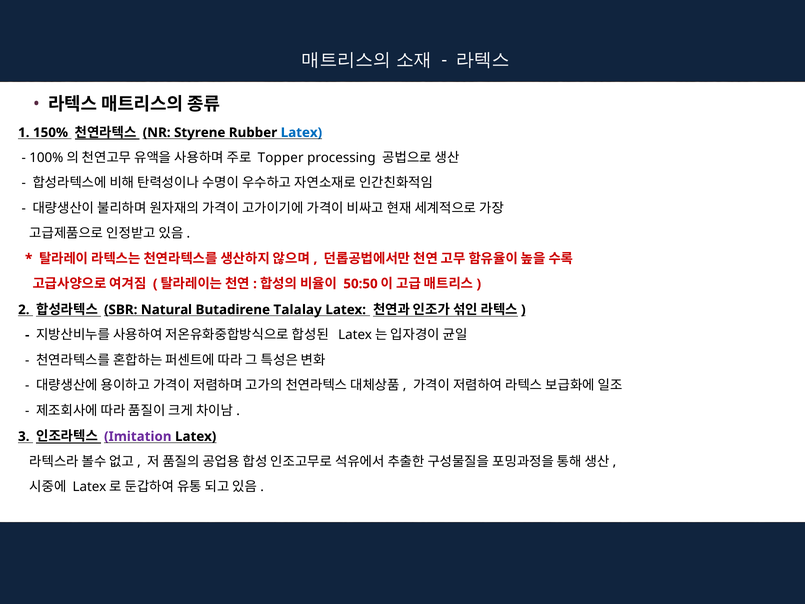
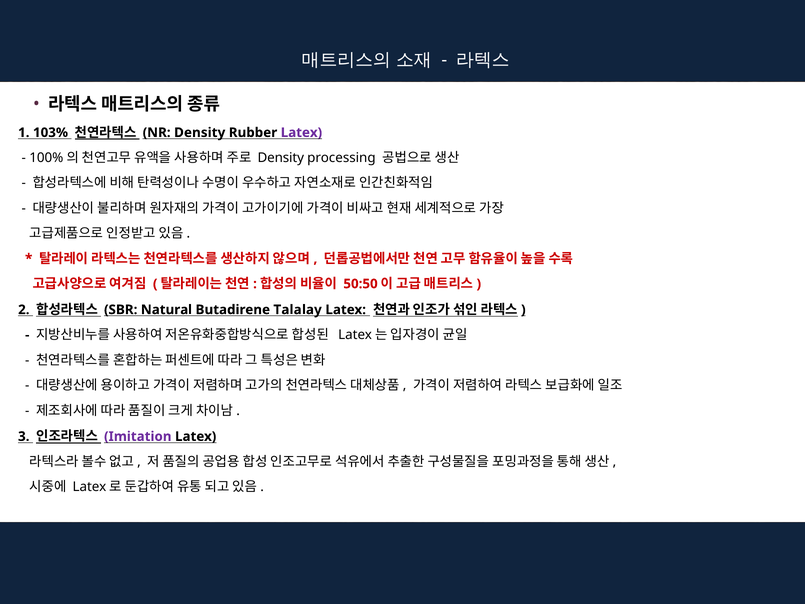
150%: 150% -> 103%
NR Styrene: Styrene -> Density
Latex at (301, 133) colour: blue -> purple
Topper at (281, 158): Topper -> Density
